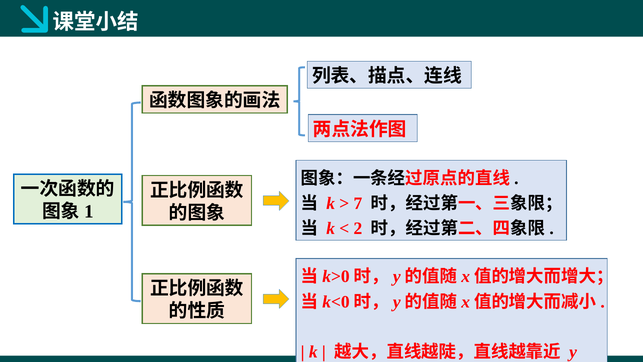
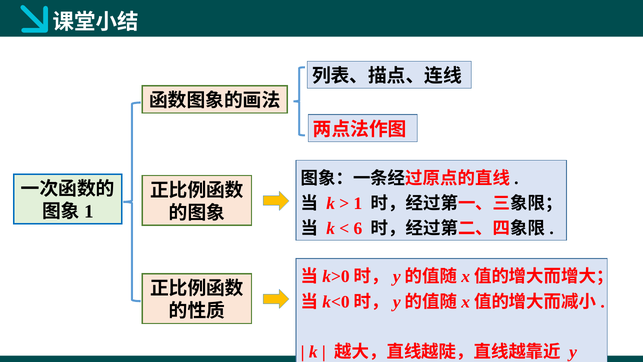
7 at (358, 203): 7 -> 1
2: 2 -> 6
